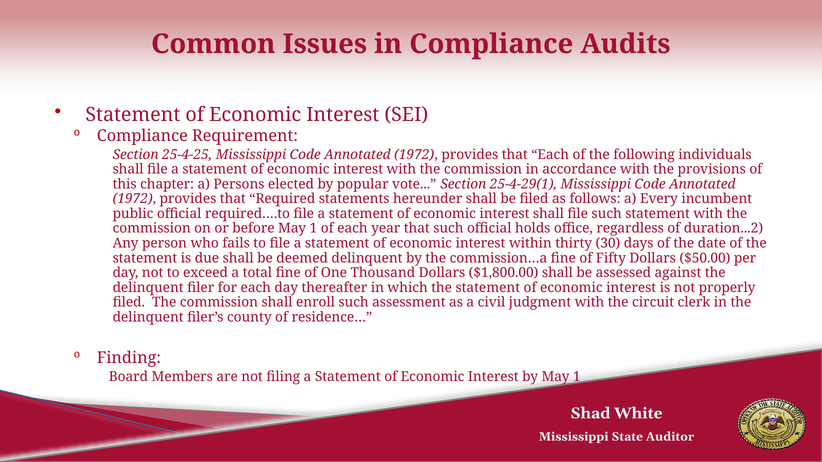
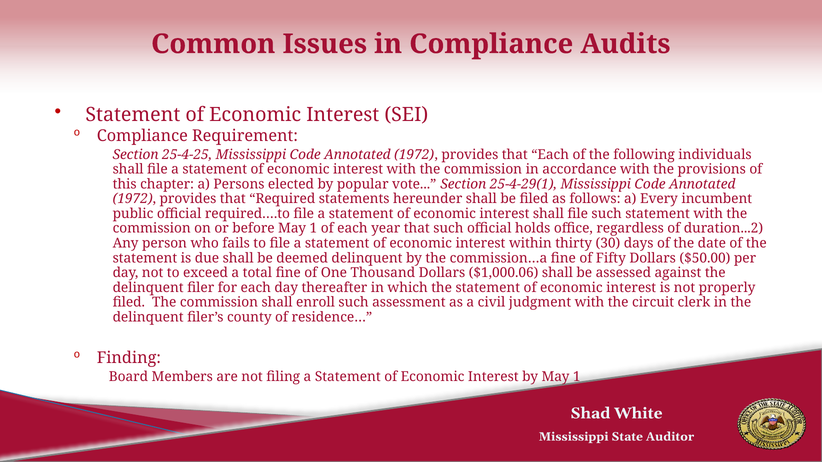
$1,800.00: $1,800.00 -> $1,000.06
